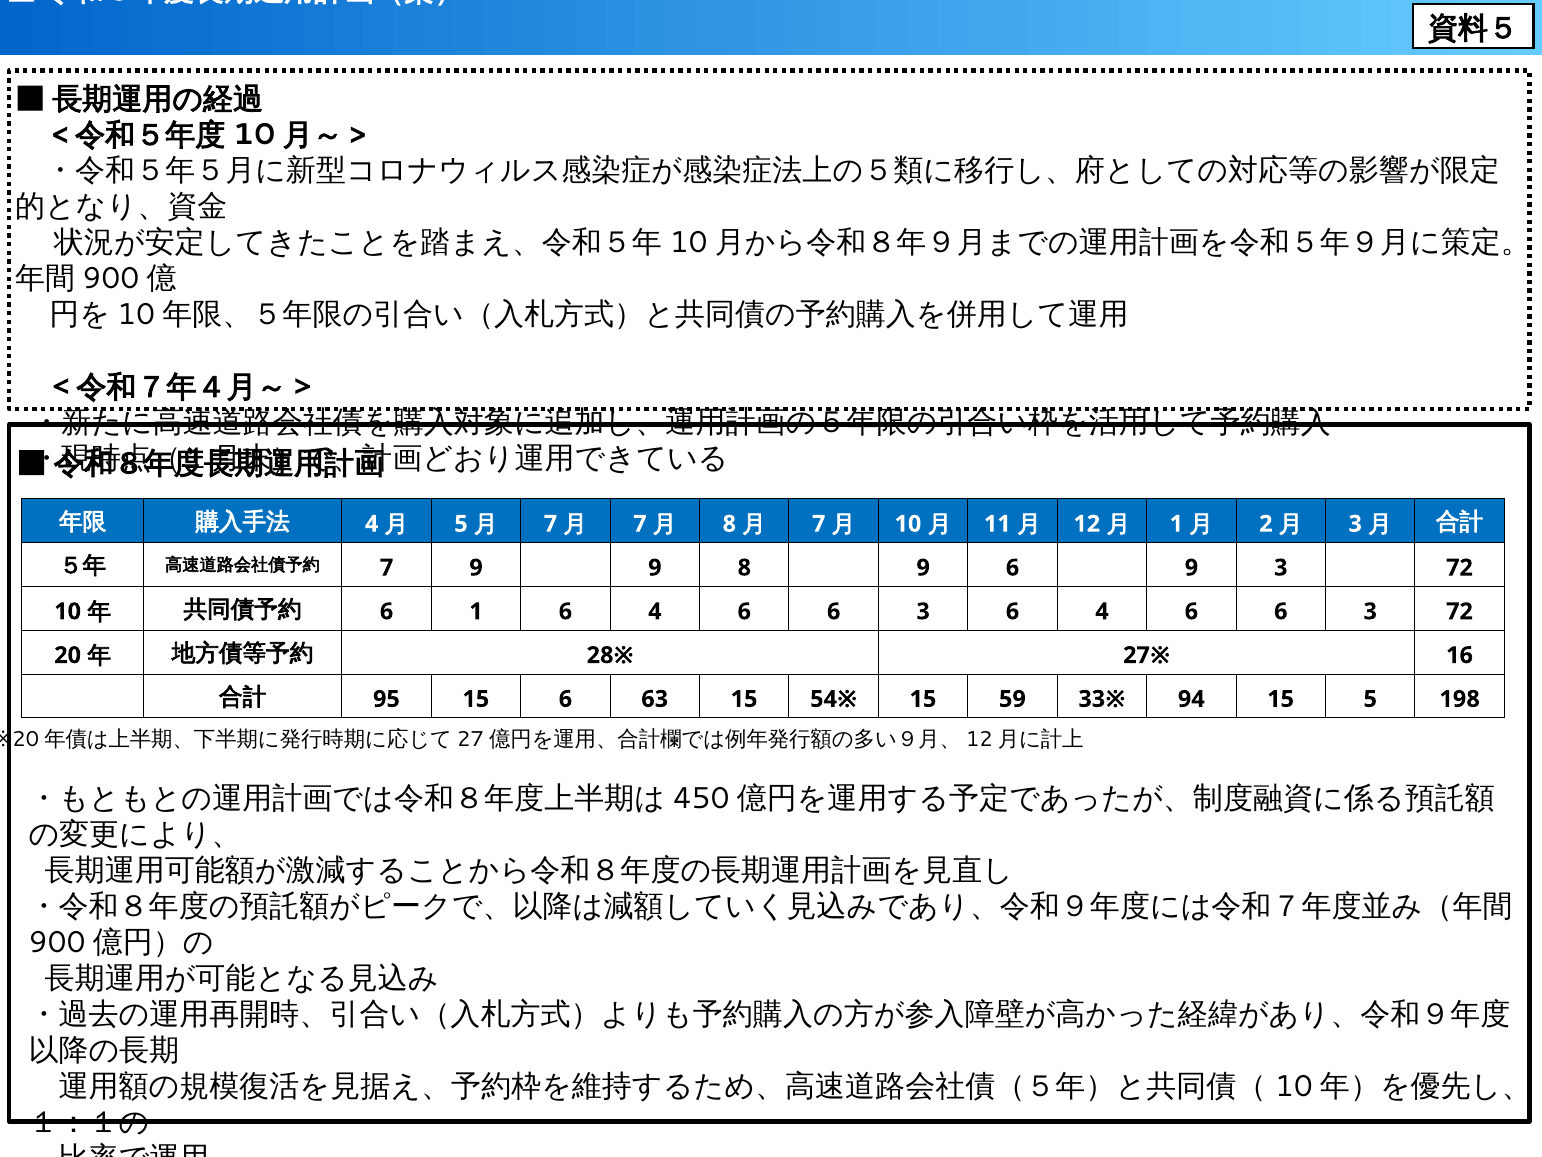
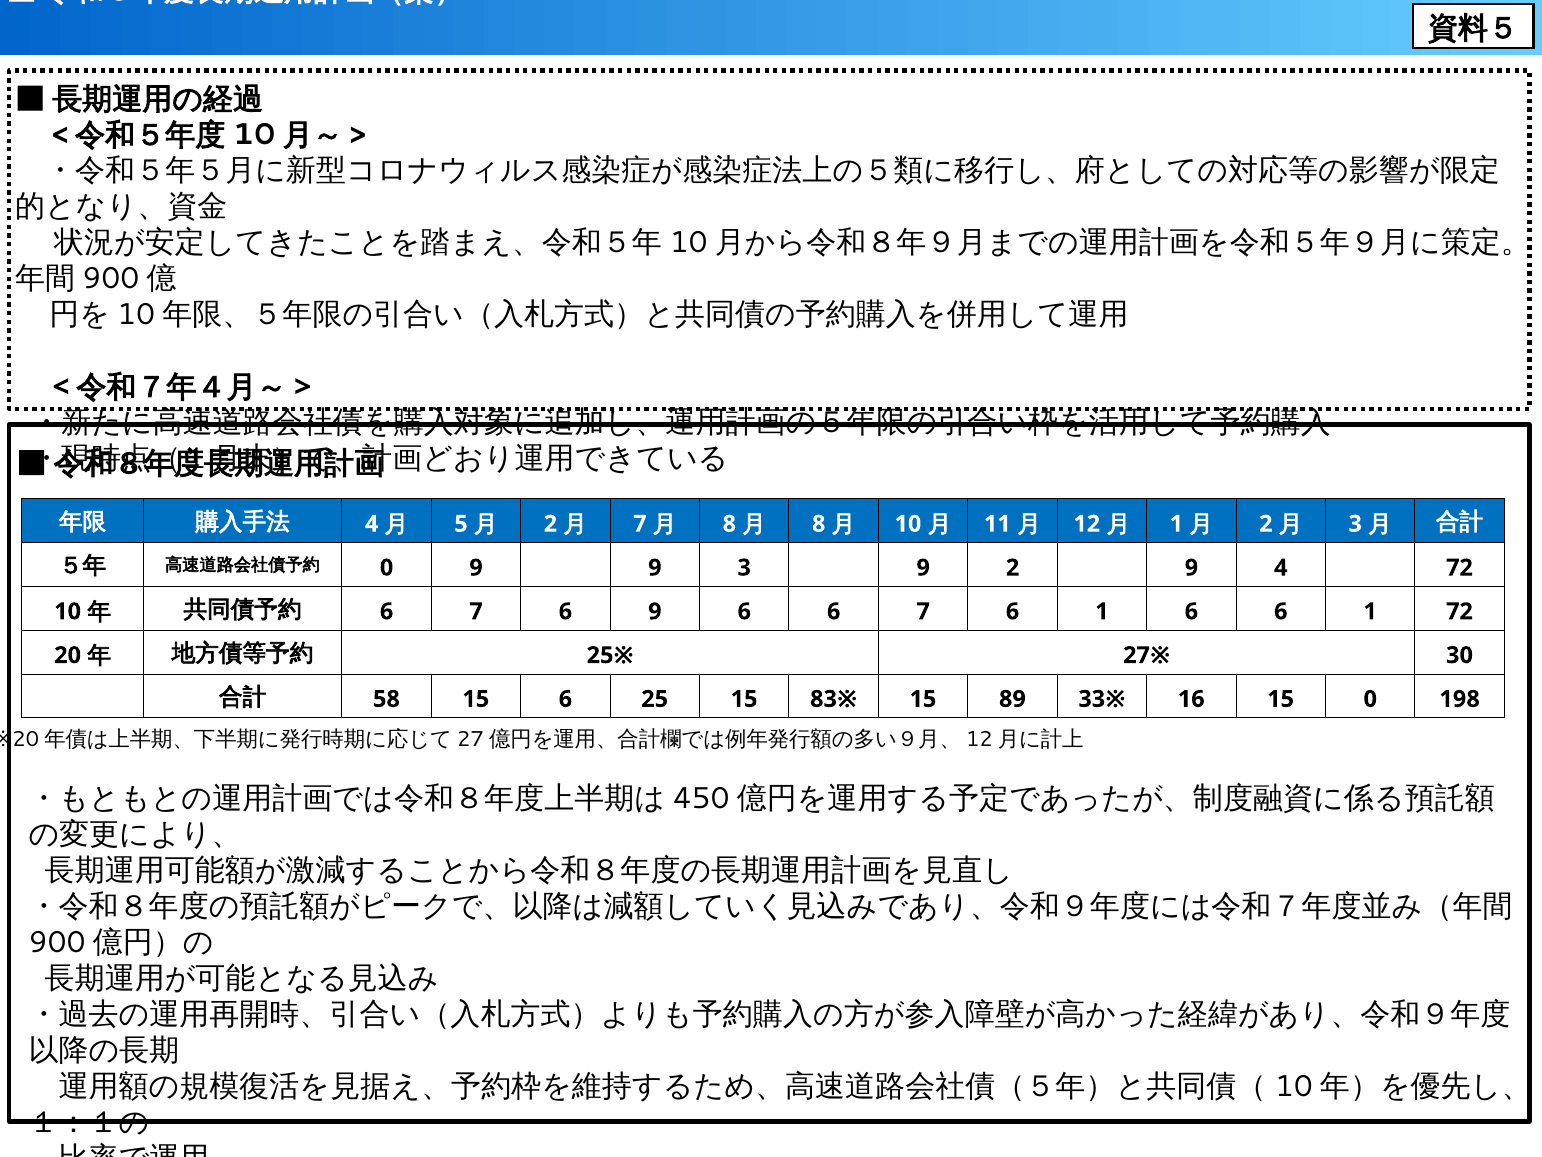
7 at (550, 524): 7 -> 2
7 at (819, 524): 7 -> 8
7 at (387, 568): 7 -> 0
9 8: 8 -> 3
9 6: 6 -> 2
9 3: 3 -> 4
1 at (476, 611): 1 -> 7
4 at (655, 611): 4 -> 9
3 at (923, 611): 3 -> 7
4 at (1102, 611): 4 -> 1
3 at (1370, 611): 3 -> 1
28※: 28※ -> 25※
16: 16 -> 30
95: 95 -> 58
63: 63 -> 25
54※: 54※ -> 83※
59: 59 -> 89
94: 94 -> 16
15 5: 5 -> 0
